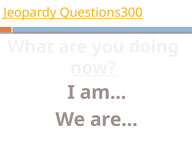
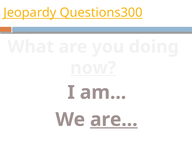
are… underline: none -> present
